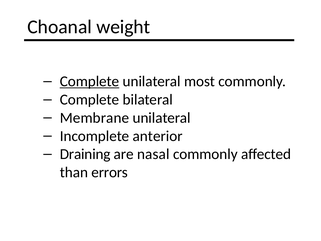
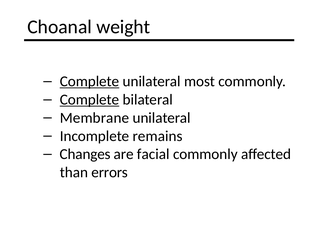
Complete at (90, 99) underline: none -> present
anterior: anterior -> remains
Draining: Draining -> Changes
nasal: nasal -> facial
